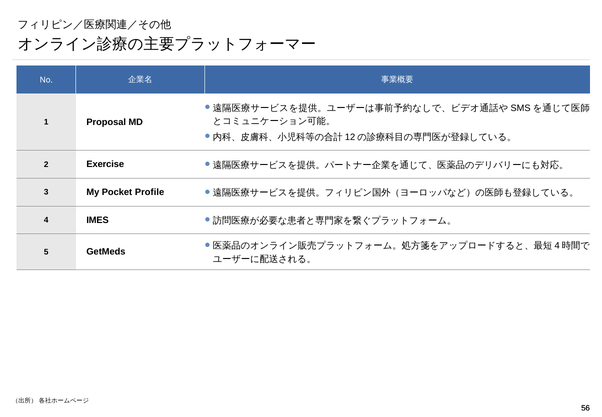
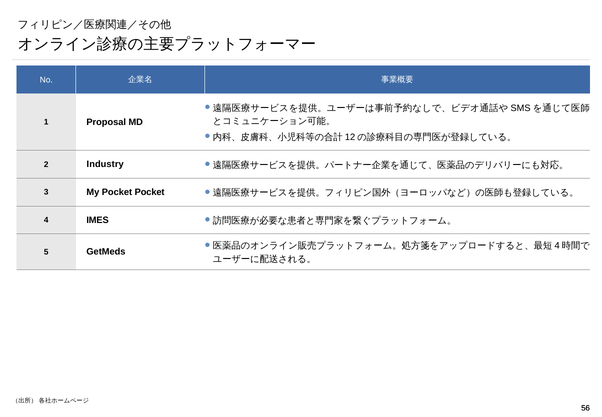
Exercise: Exercise -> Industry
Pocket Profile: Profile -> Pocket
